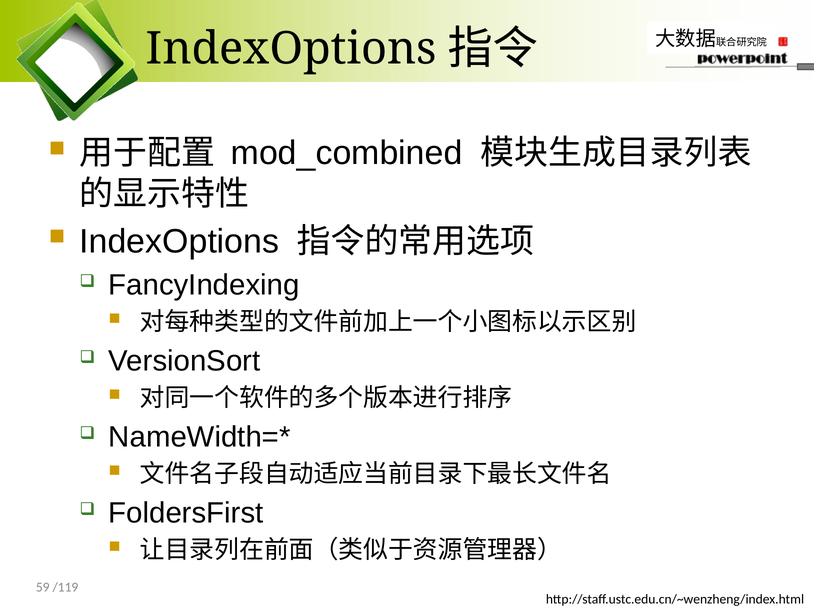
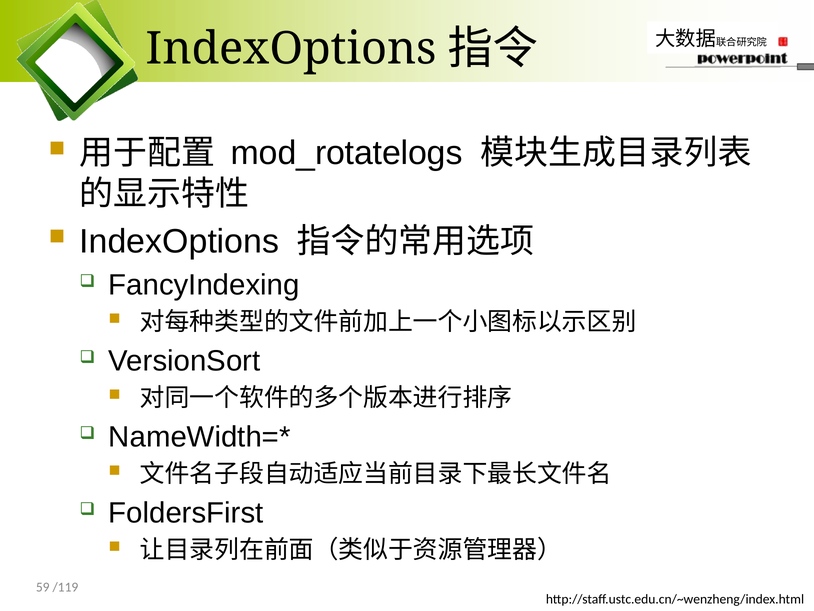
mod_combined: mod_combined -> mod_rotatelogs
